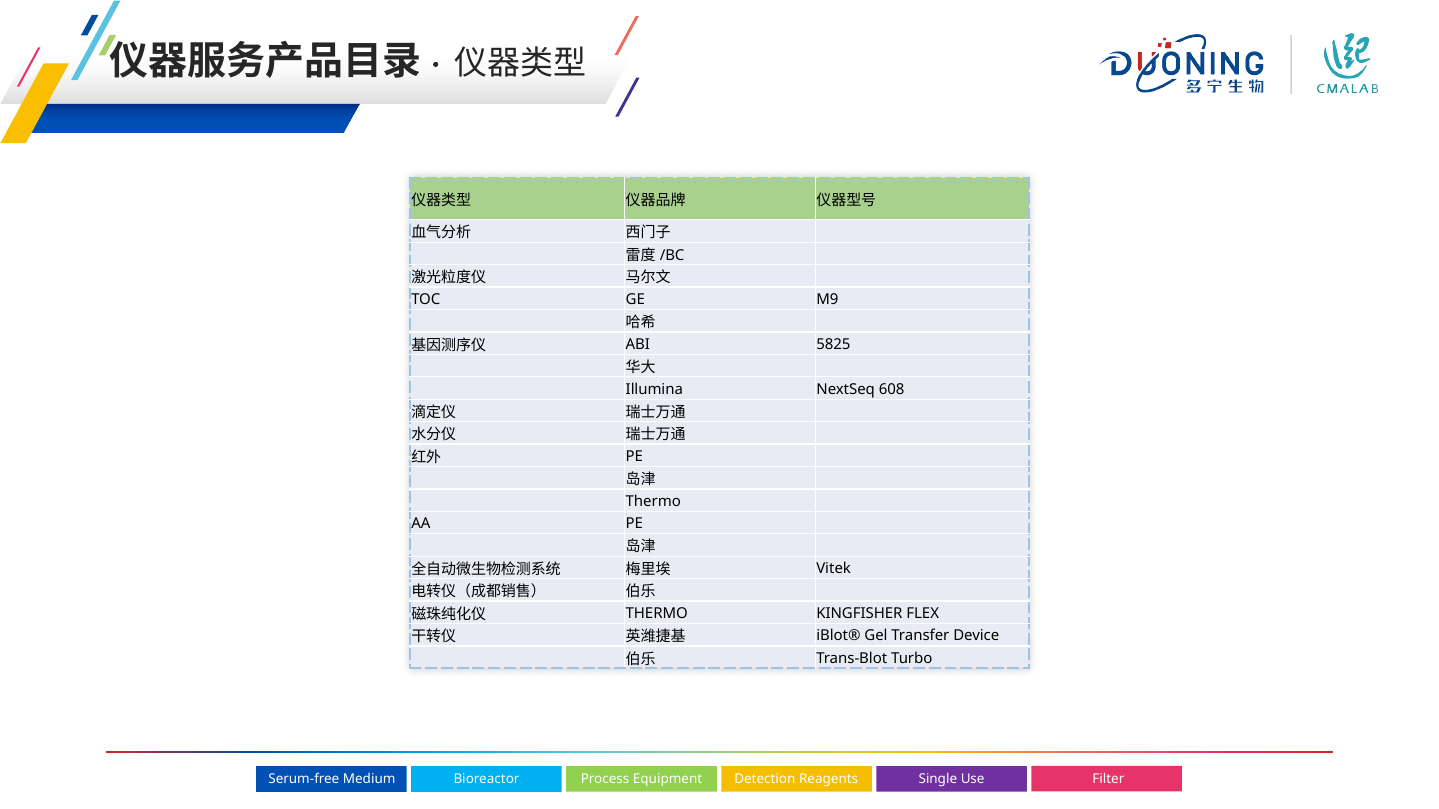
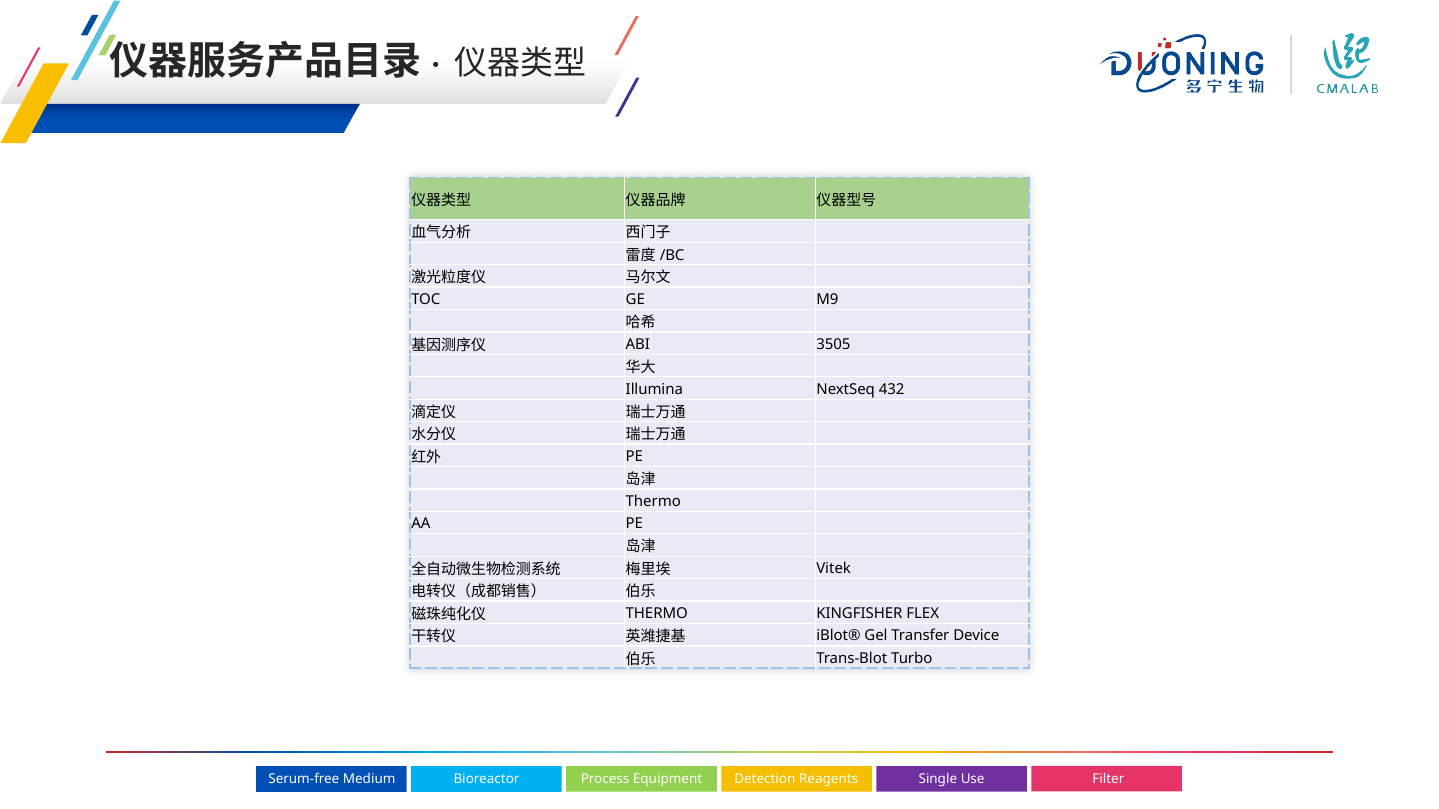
5825: 5825 -> 3505
608: 608 -> 432
